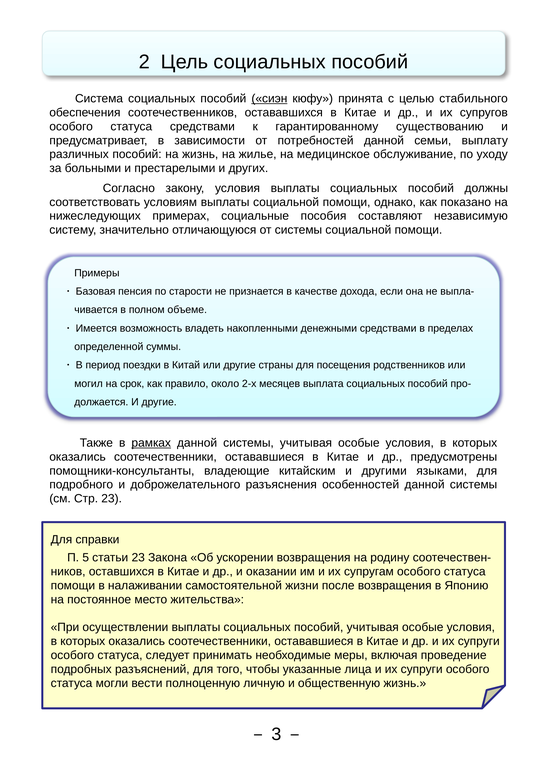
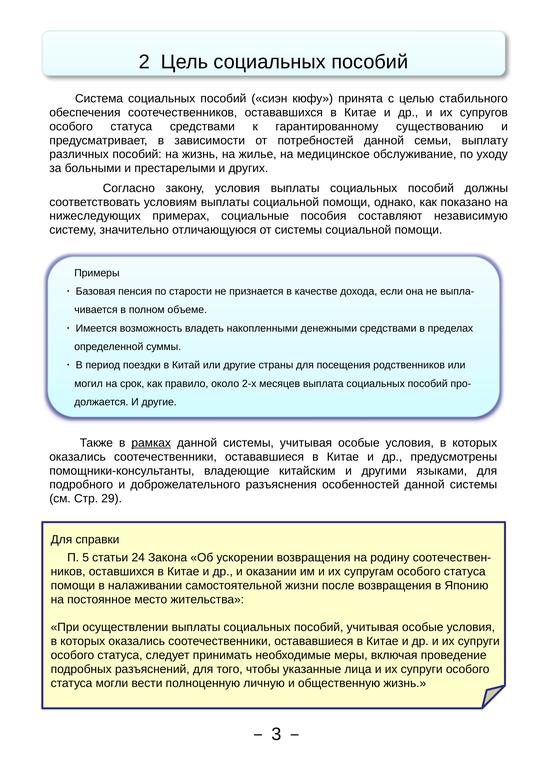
сиэн underline: present -> none
Стр 23: 23 -> 29
статьи 23: 23 -> 24
